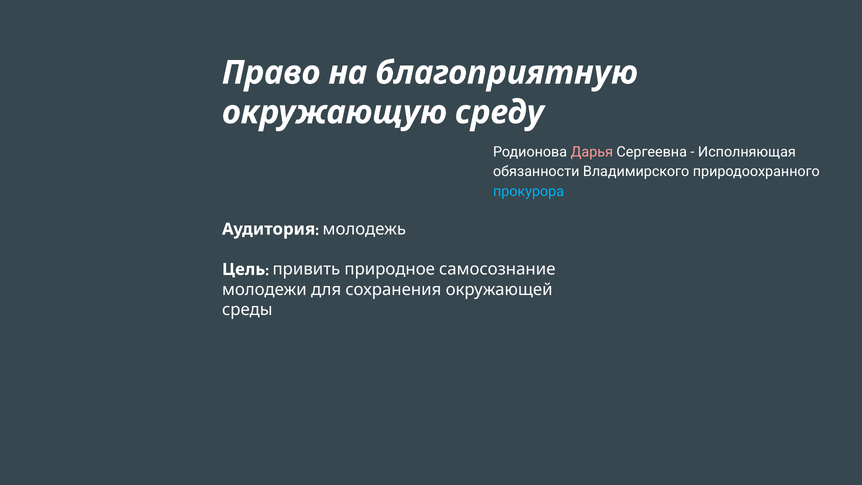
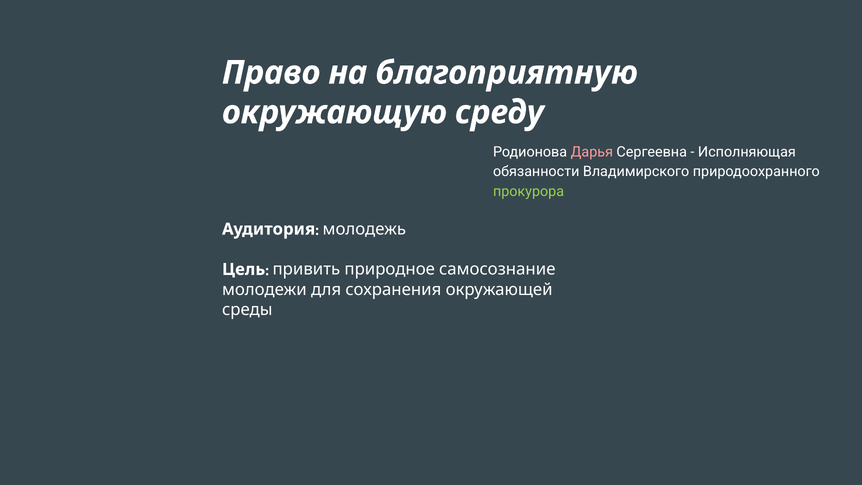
прокурора colour: light blue -> light green
